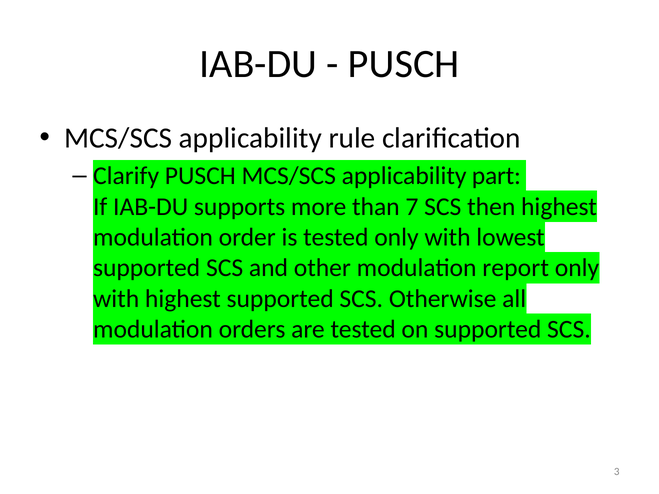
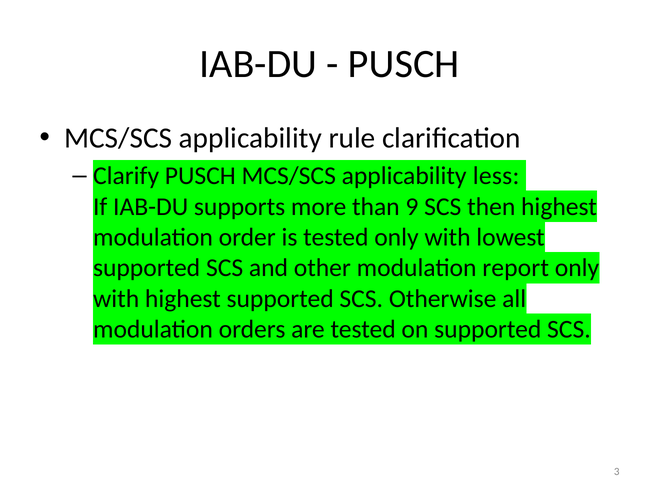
part: part -> less
7: 7 -> 9
